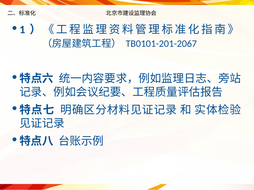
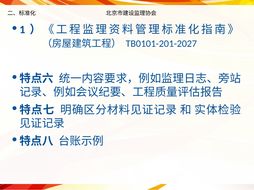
TB0101-201-2067: TB0101-201-2067 -> TB0101-201-2027
